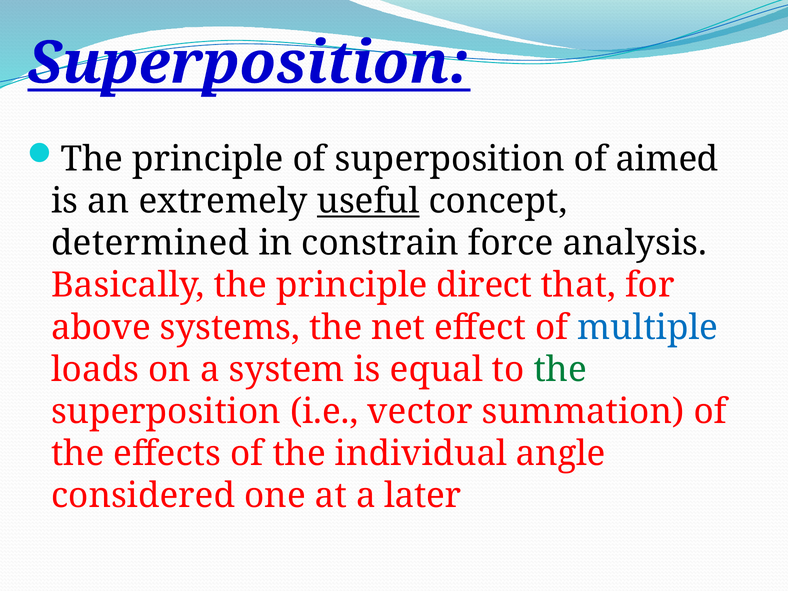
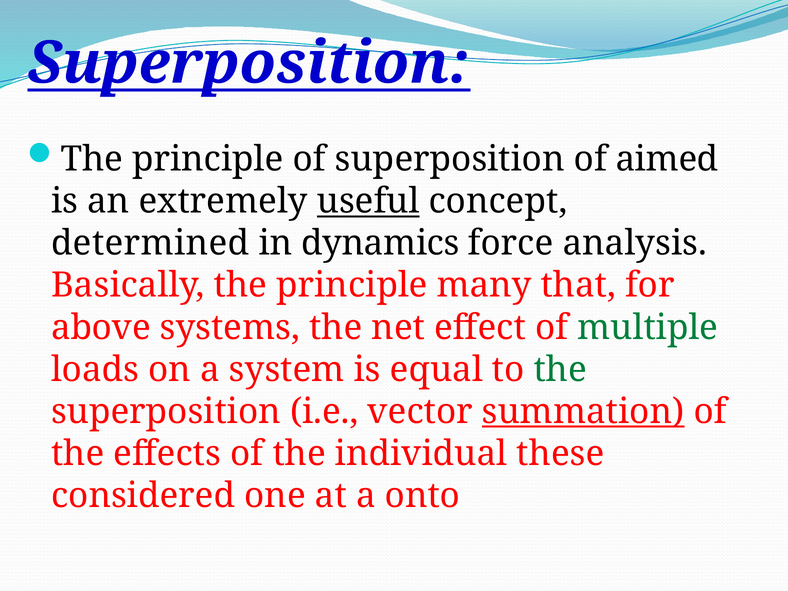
constrain: constrain -> dynamics
direct: direct -> many
multiple colour: blue -> green
summation underline: none -> present
angle: angle -> these
later: later -> onto
